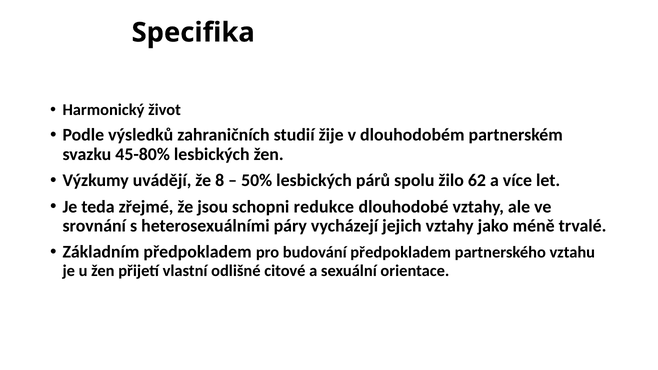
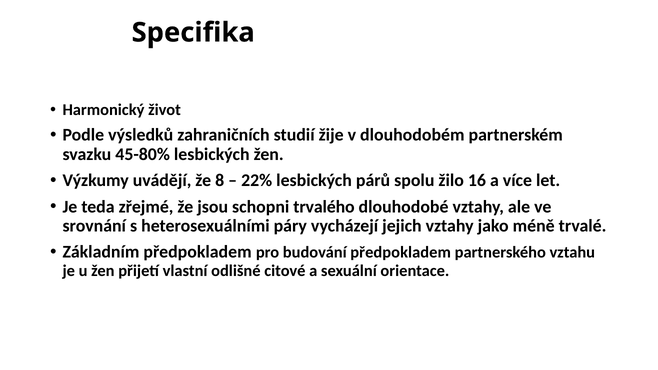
50%: 50% -> 22%
62: 62 -> 16
redukce: redukce -> trvalého
